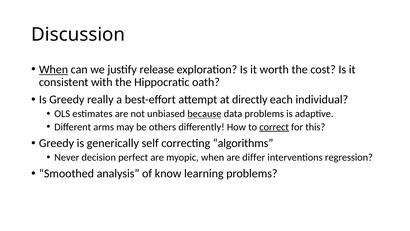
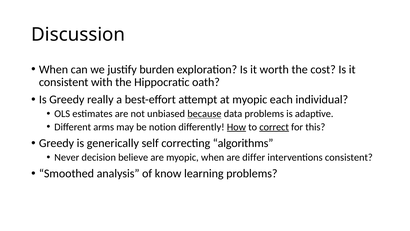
When at (53, 69) underline: present -> none
release: release -> burden
at directly: directly -> myopic
others: others -> notion
How underline: none -> present
perfect: perfect -> believe
interventions regression: regression -> consistent
